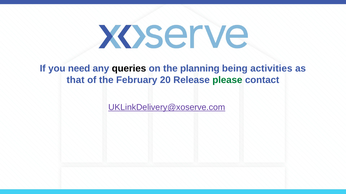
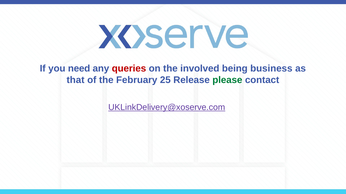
queries colour: black -> red
planning: planning -> involved
activities: activities -> business
20: 20 -> 25
